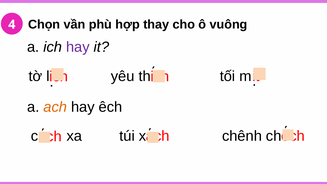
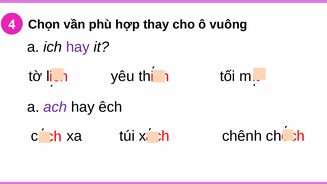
ach at (55, 107) colour: orange -> purple
